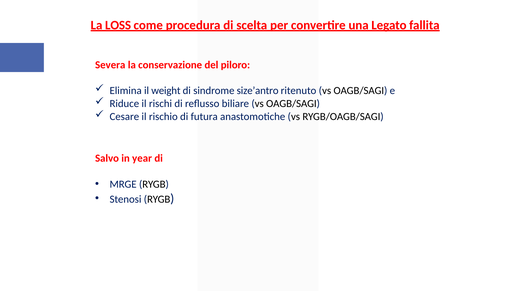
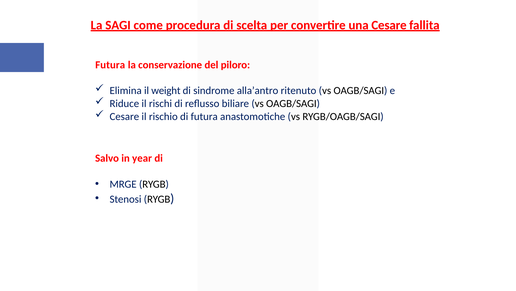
LOSS: LOSS -> SAGI
una Legato: Legato -> Cesare
Severa at (110, 65): Severa -> Futura
size’antro: size’antro -> alla’antro
